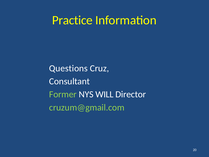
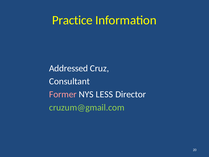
Questions: Questions -> Addressed
Former colour: light green -> pink
WILL: WILL -> LESS
